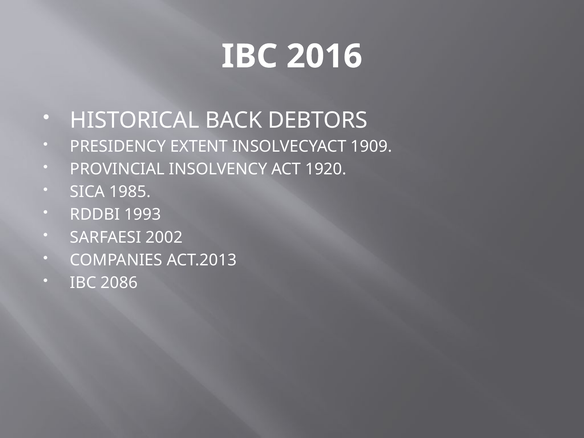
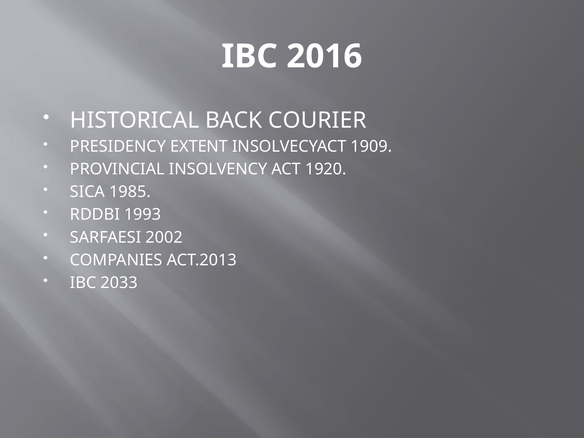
DEBTORS: DEBTORS -> COURIER
2086: 2086 -> 2033
